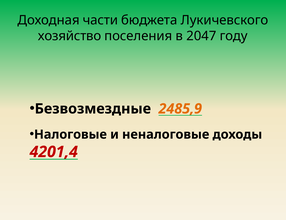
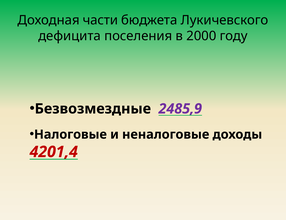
хозяйство: хозяйство -> дефицита
2047: 2047 -> 2000
2485,9 colour: orange -> purple
